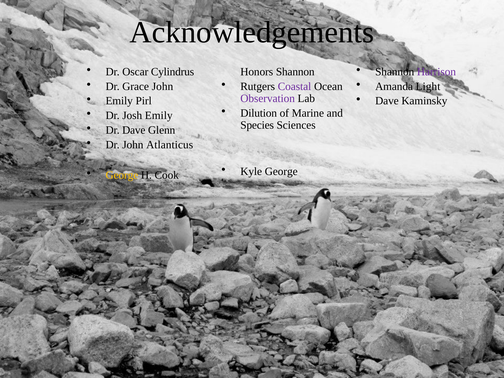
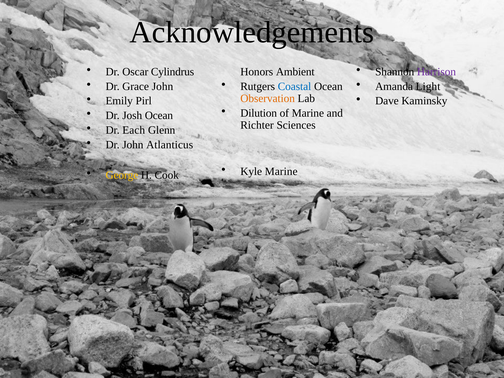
Honors Shannon: Shannon -> Ambient
Coastal colour: purple -> blue
Observation colour: purple -> orange
Josh Emily: Emily -> Ocean
Species: Species -> Richter
Dr Dave: Dave -> Each
Kyle George: George -> Marine
